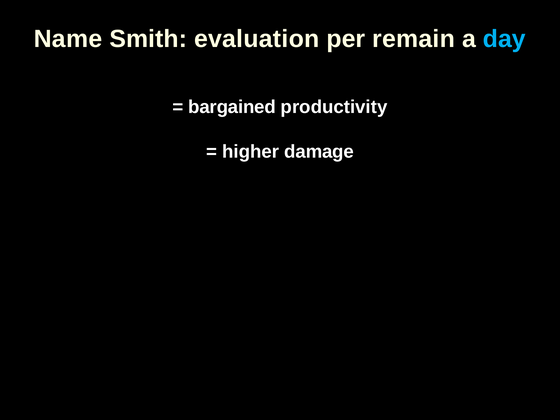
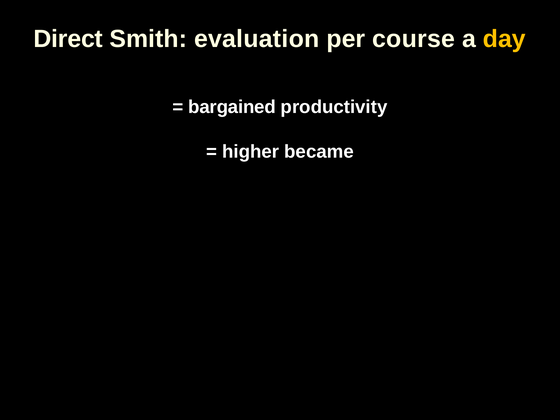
Name: Name -> Direct
remain: remain -> course
day colour: light blue -> yellow
damage: damage -> became
